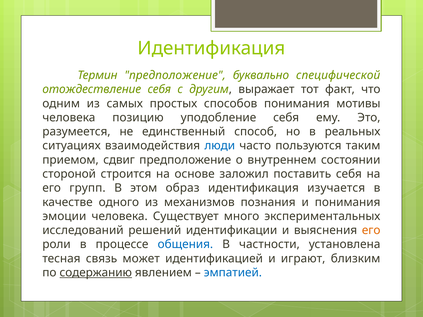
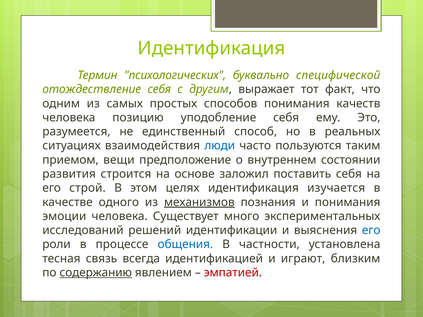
Термин предположение: предположение -> психологических
мотивы: мотивы -> качеств
сдвиг: сдвиг -> вещи
стороной: стороной -> развития
групп: групп -> строй
образ: образ -> целях
механизмов underline: none -> present
его at (371, 231) colour: orange -> blue
может: может -> всегда
эмпатией colour: blue -> red
